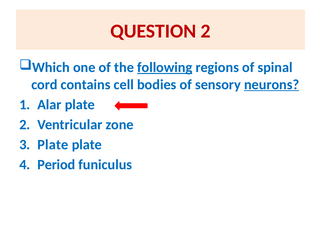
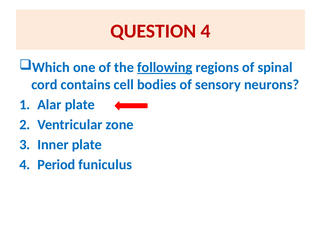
QUESTION 2: 2 -> 4
neurons underline: present -> none
Plate at (53, 144): Plate -> Inner
